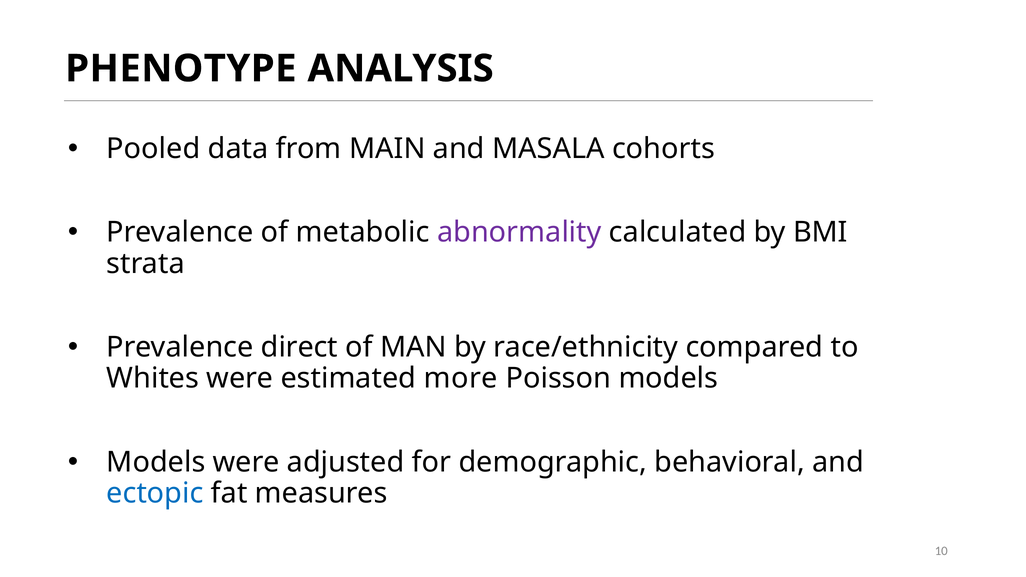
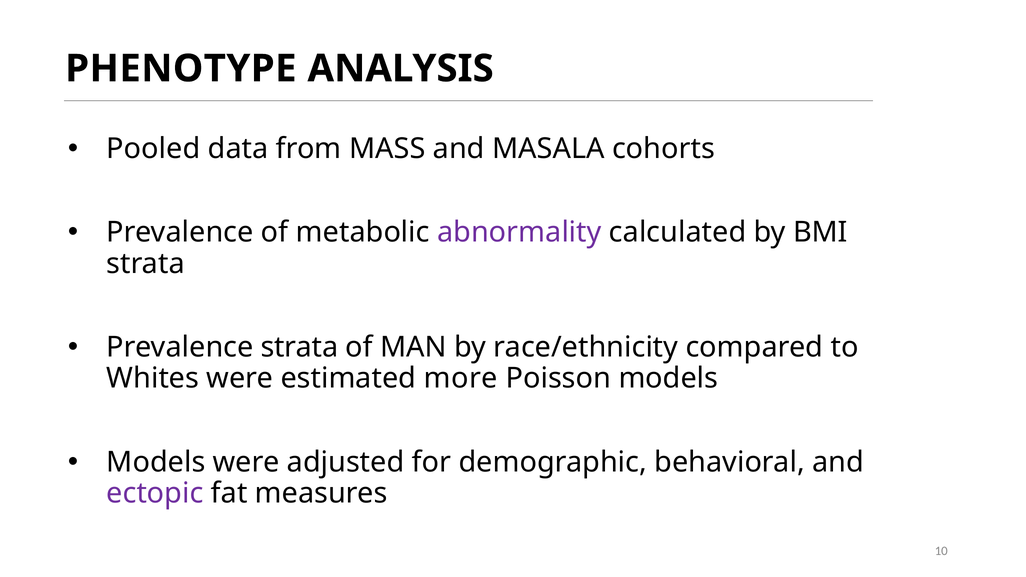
MAIN: MAIN -> MASS
Prevalence direct: direct -> strata
ectopic colour: blue -> purple
